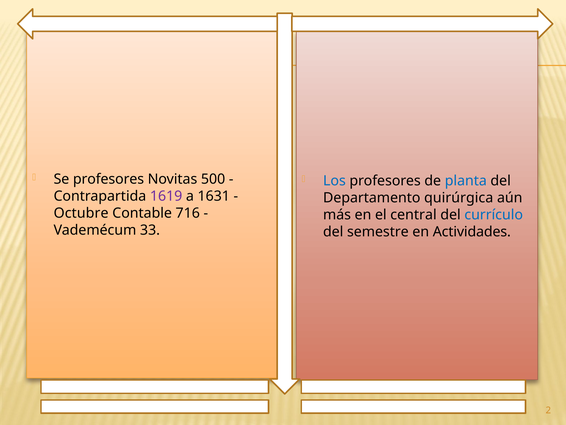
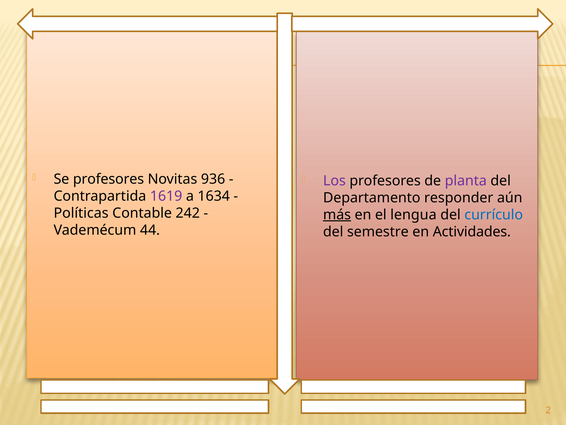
500: 500 -> 936
Los colour: blue -> purple
planta colour: blue -> purple
1631: 1631 -> 1634
quirúrgica: quirúrgica -> responder
Octubre: Octubre -> Políticas
716: 716 -> 242
más underline: none -> present
central: central -> lengua
33: 33 -> 44
